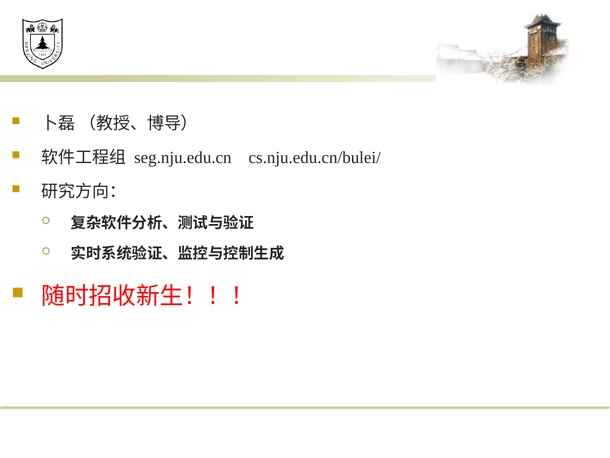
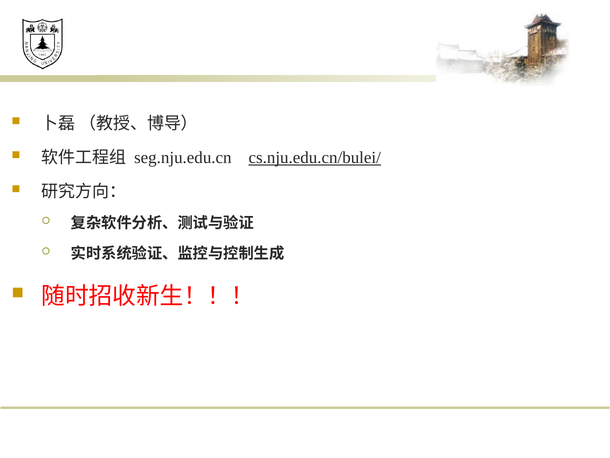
cs.nju.edu.cn/bulei/ underline: none -> present
